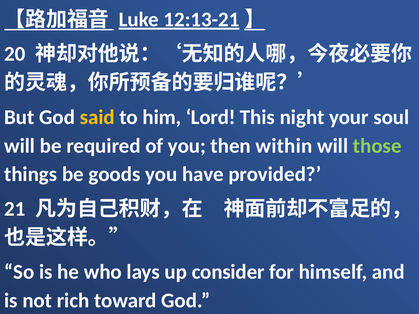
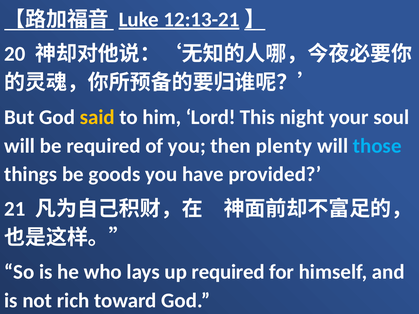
within: within -> plenty
those colour: light green -> light blue
up consider: consider -> required
